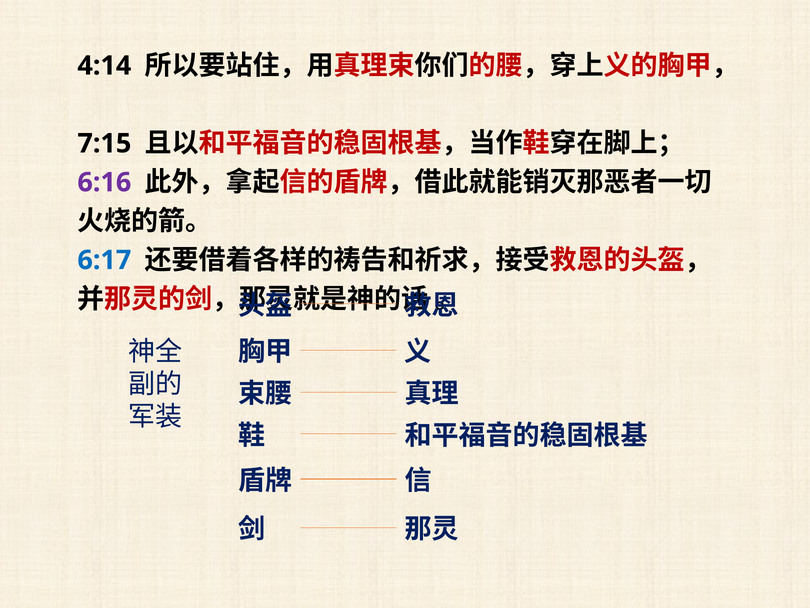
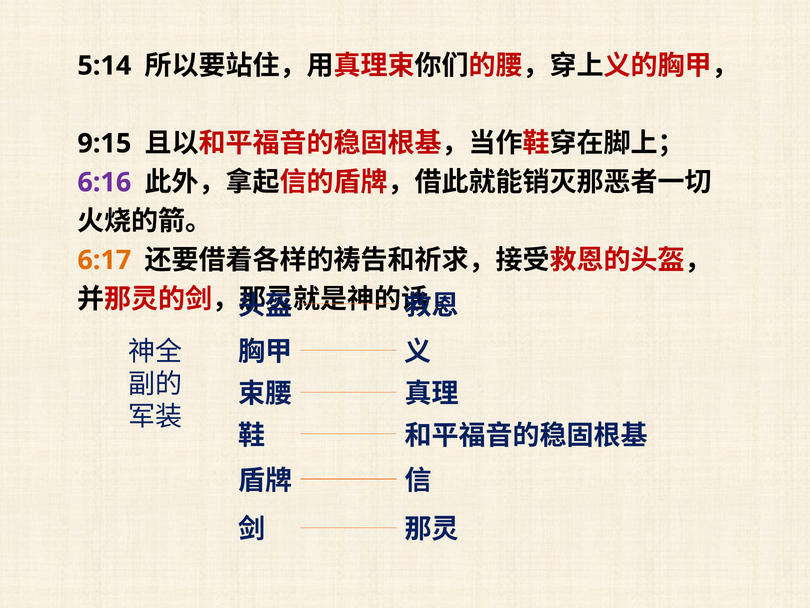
4:14: 4:14 -> 5:14
7:15: 7:15 -> 9:15
6:17 colour: blue -> orange
